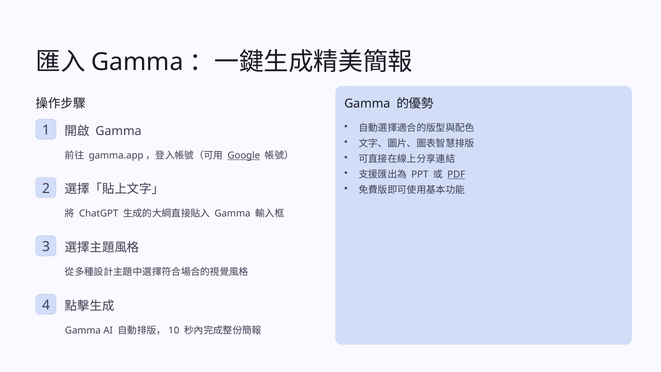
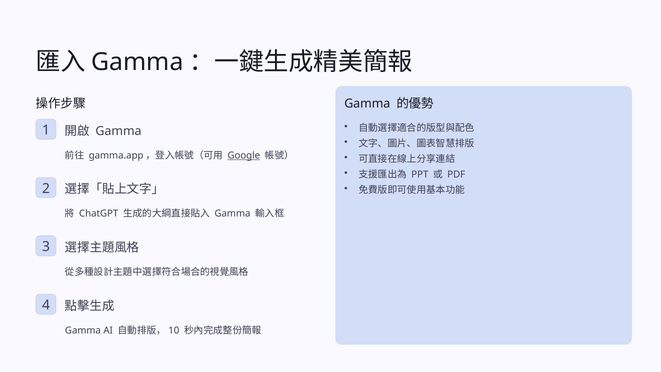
PDF underline: present -> none
